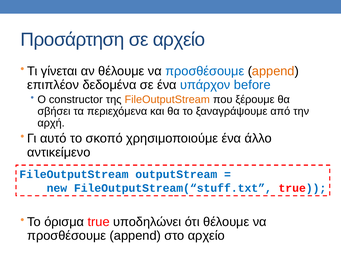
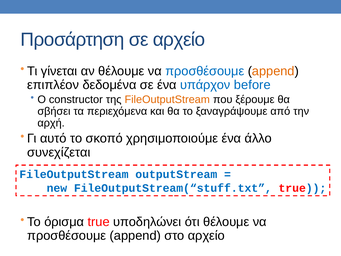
αντικείμενο: αντικείμενο -> συνεχίζεται
